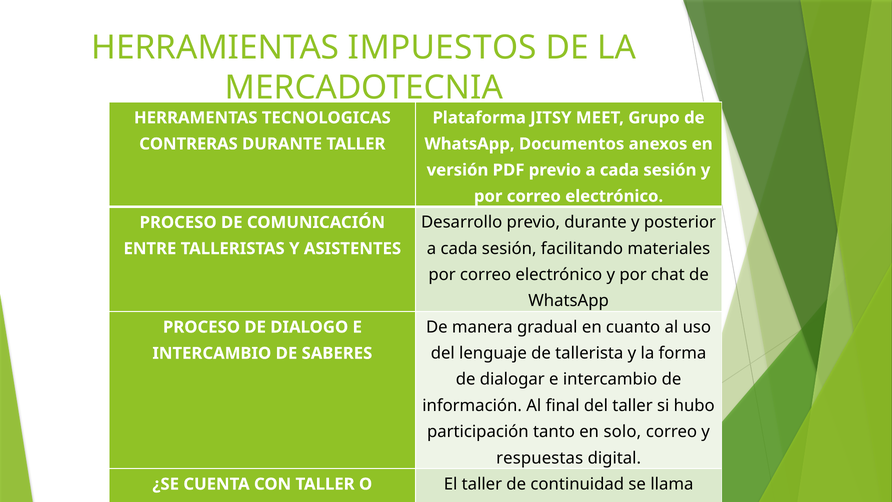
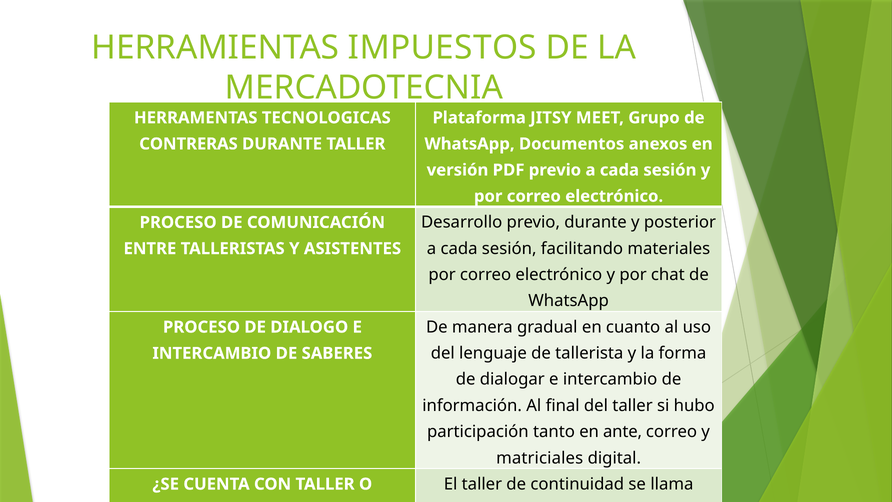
solo: solo -> ante
respuestas: respuestas -> matriciales
